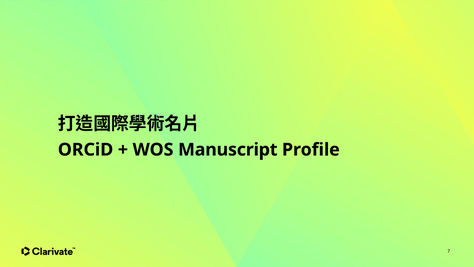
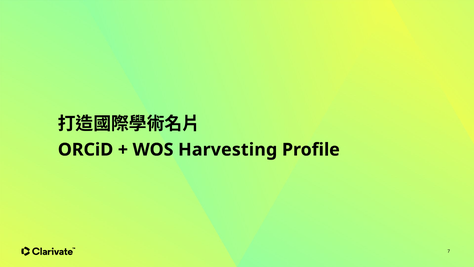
Manuscript: Manuscript -> Harvesting
